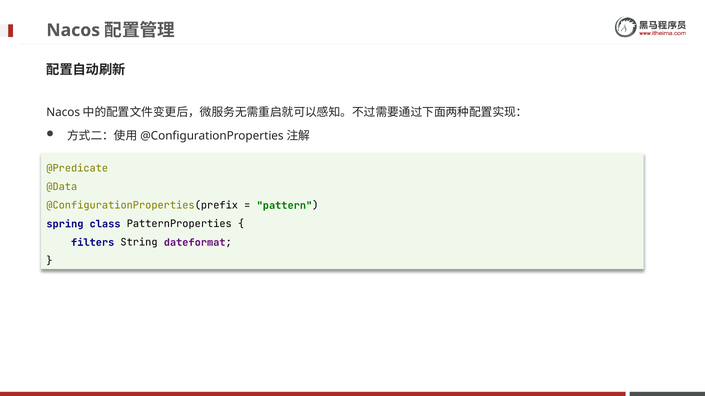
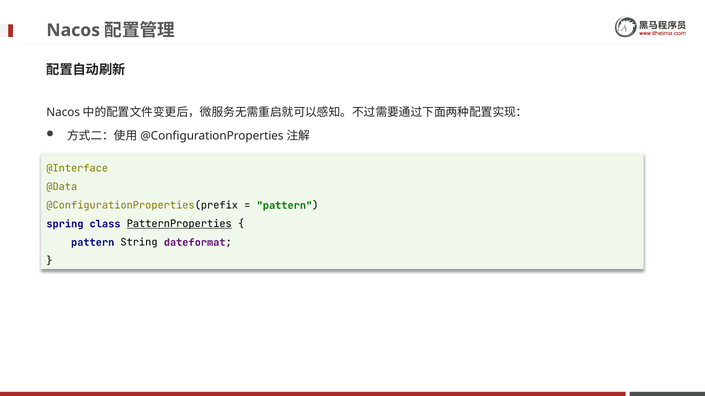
@Predicate: @Predicate -> @Interface
PatternProperties underline: none -> present
filters at (93, 243): filters -> pattern
